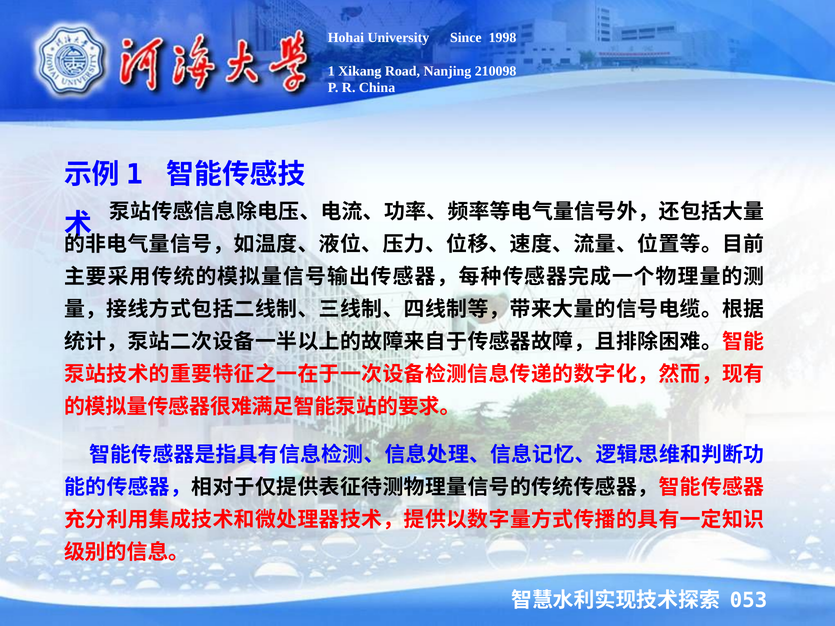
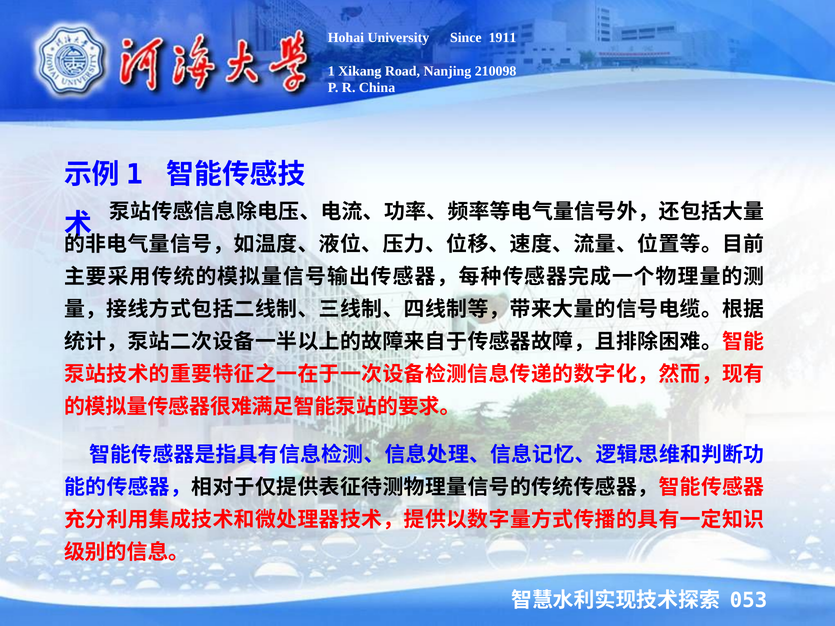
1998: 1998 -> 1911
